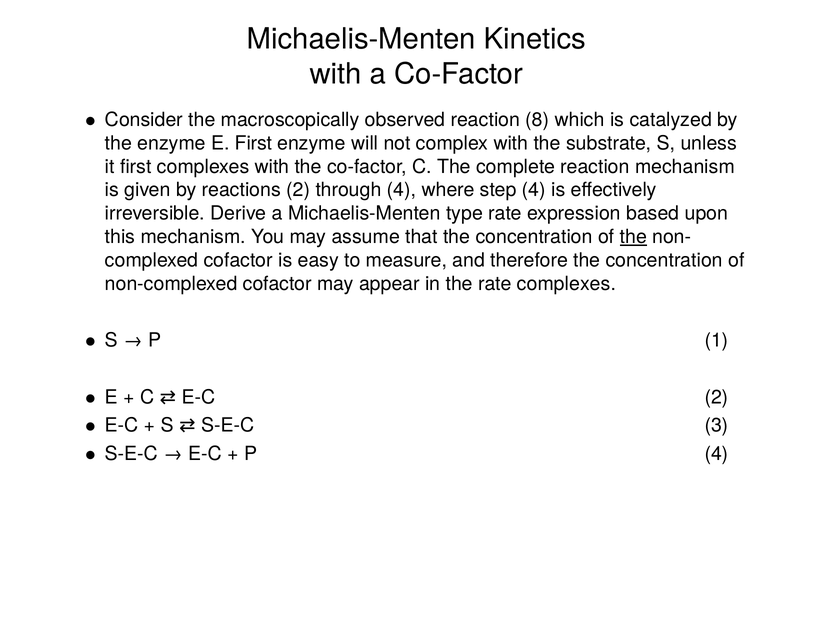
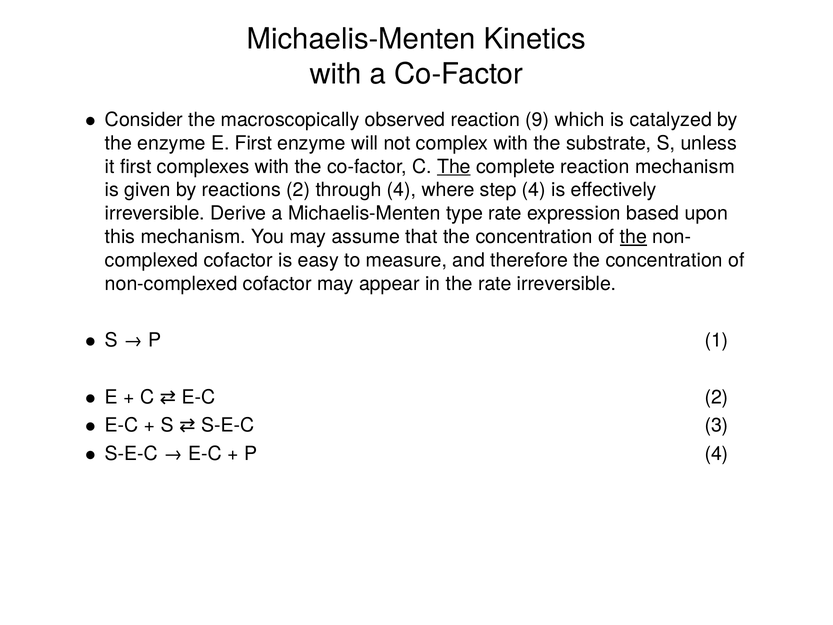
8: 8 -> 9
The at (454, 167) underline: none -> present
rate complexes: complexes -> irreversible
